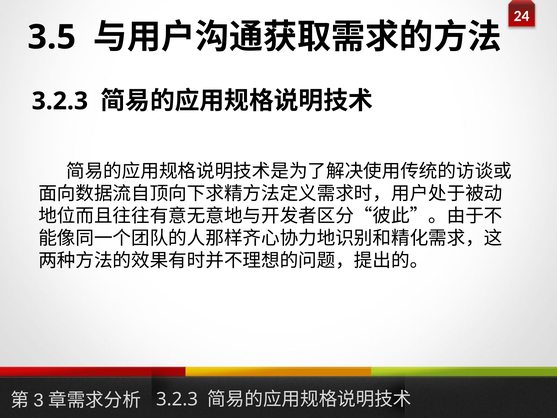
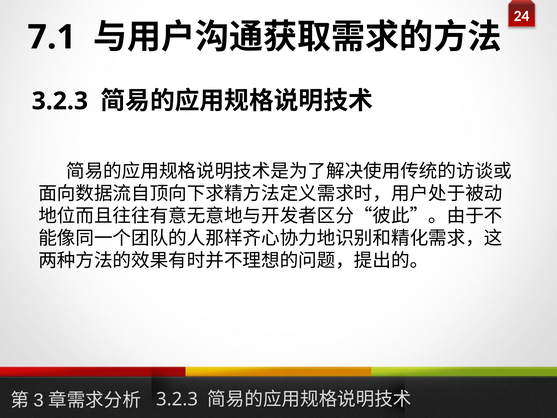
3.5: 3.5 -> 7.1
